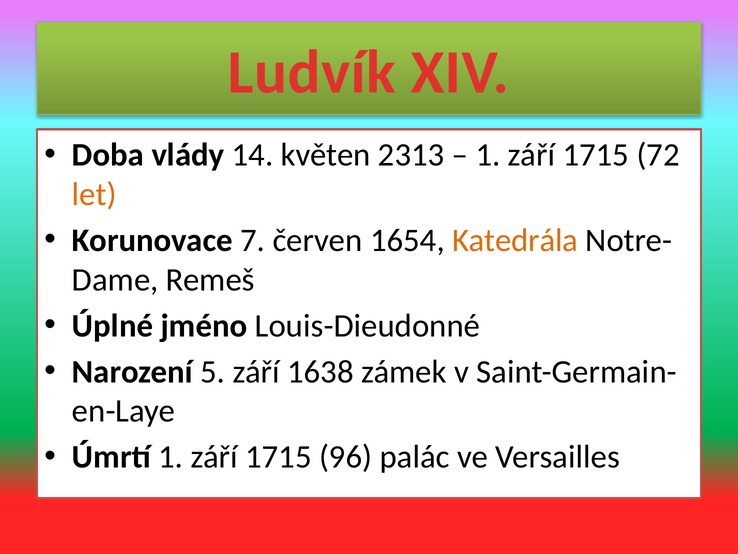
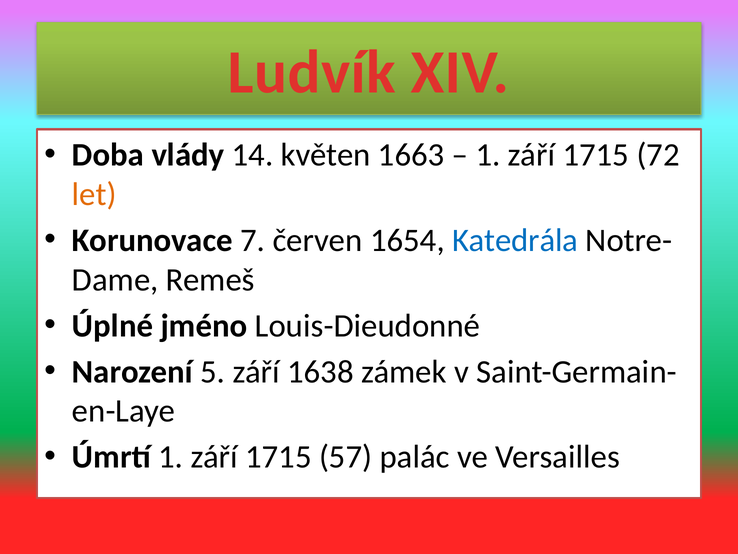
2313: 2313 -> 1663
Katedrála colour: orange -> blue
96: 96 -> 57
